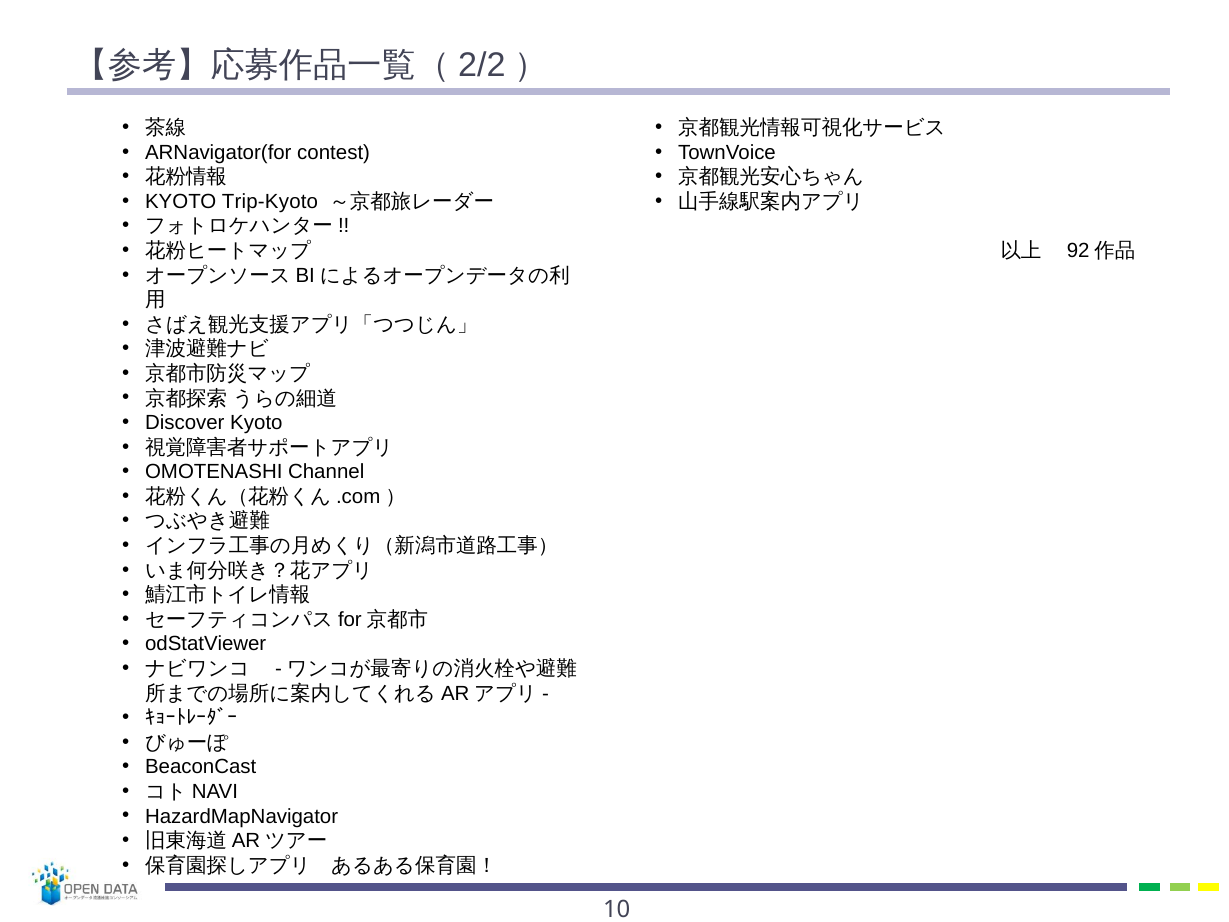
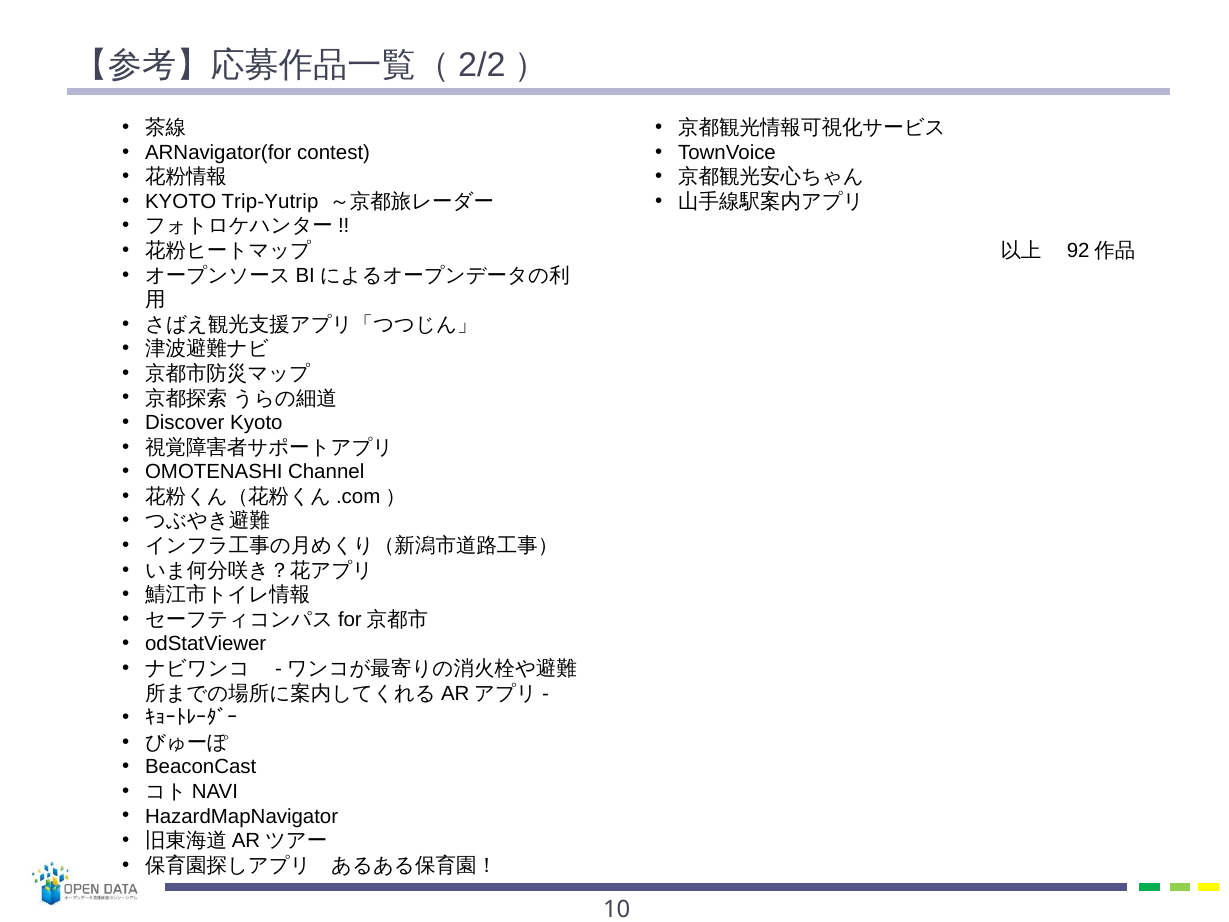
Trip-Kyoto: Trip-Kyoto -> Trip-Yutrip
